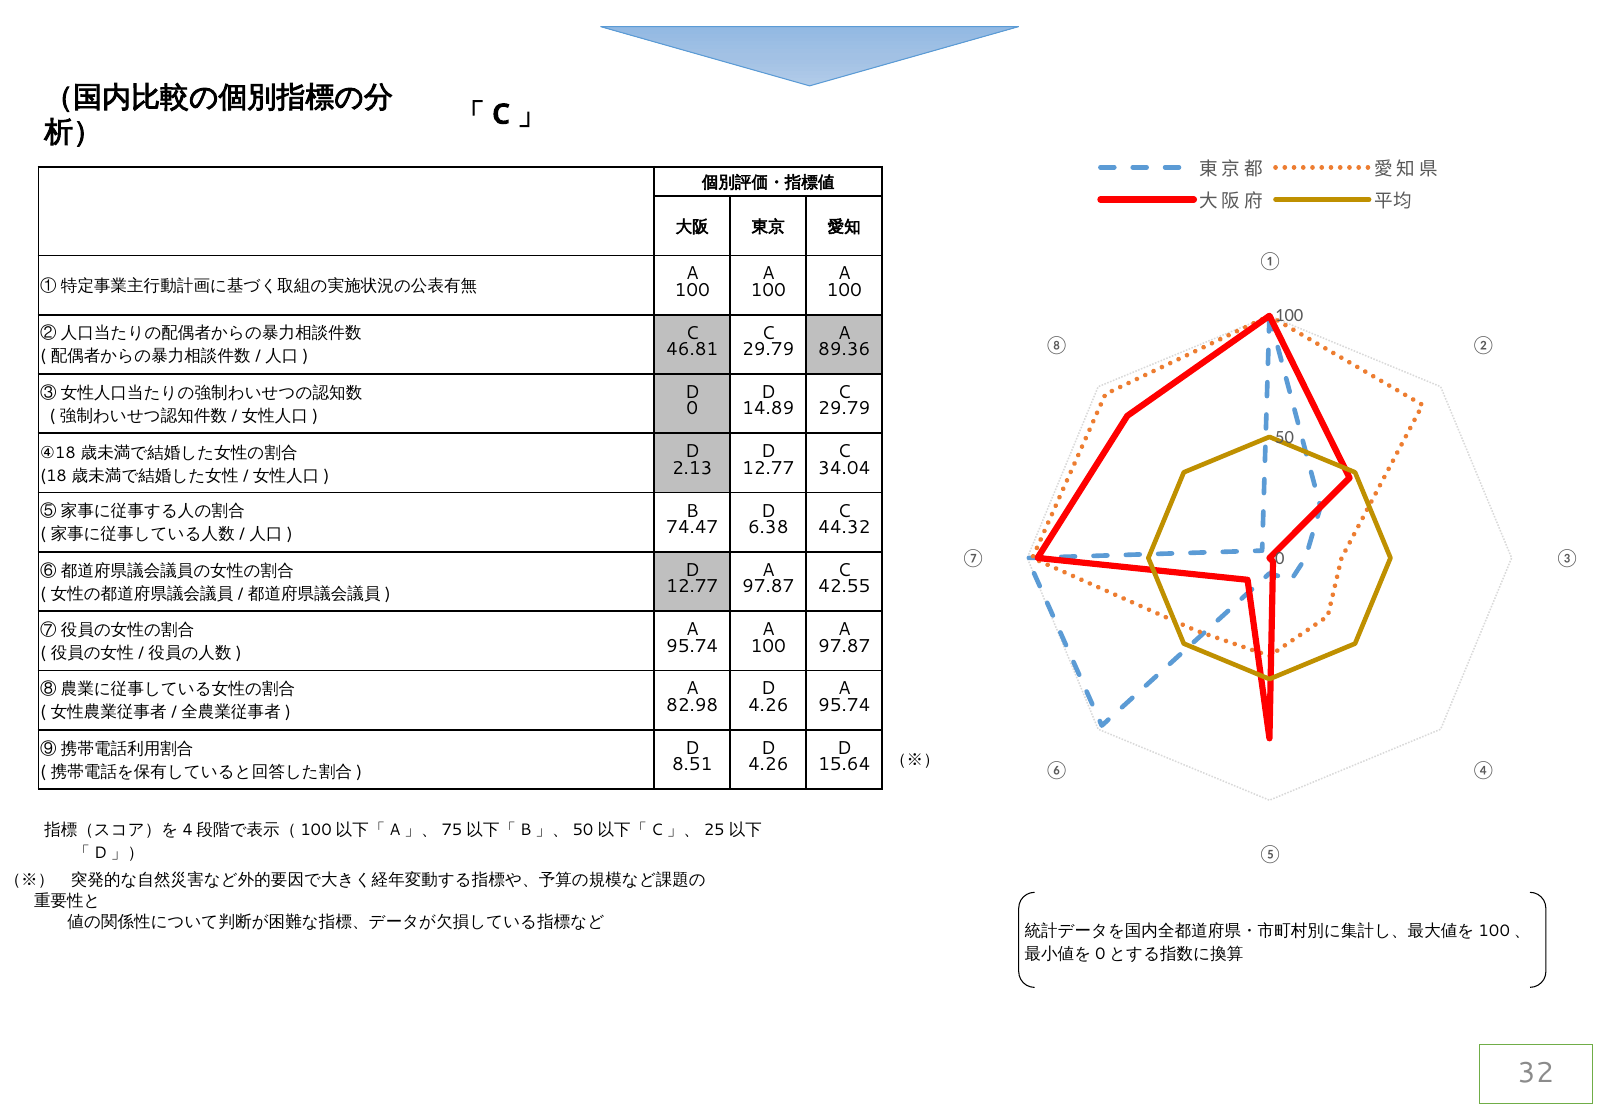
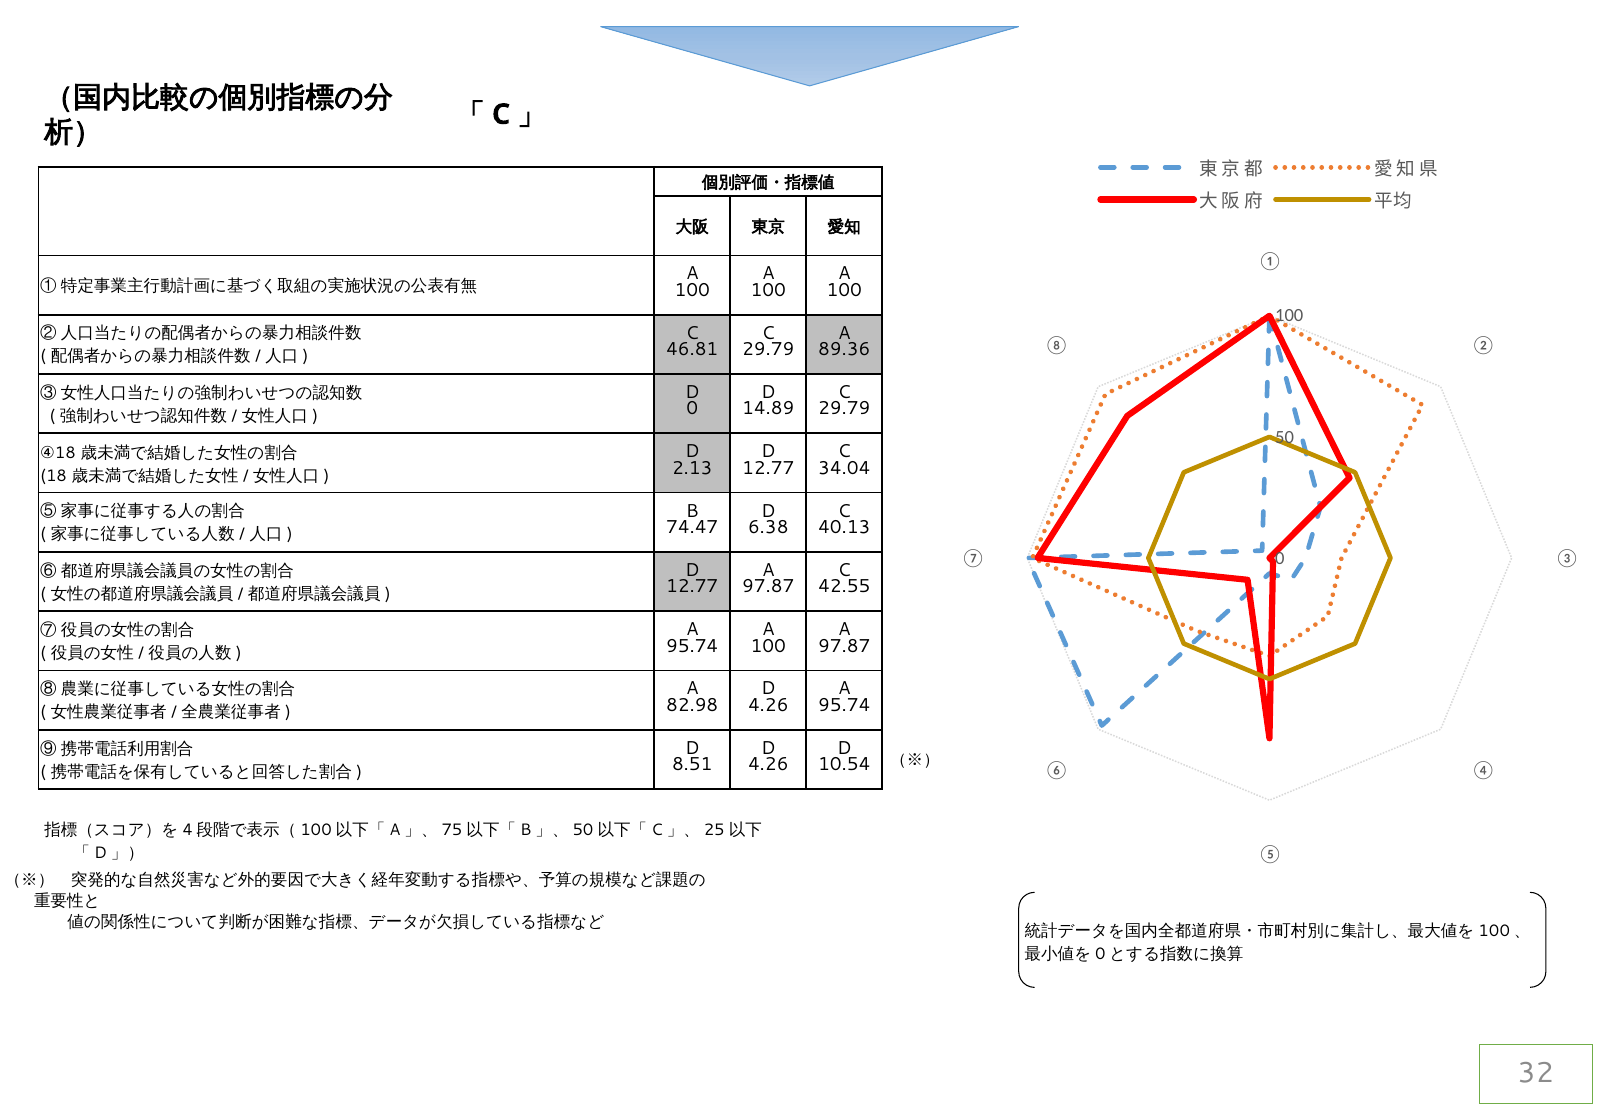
44.32: 44.32 -> 40.13
15.64: 15.64 -> 10.54
